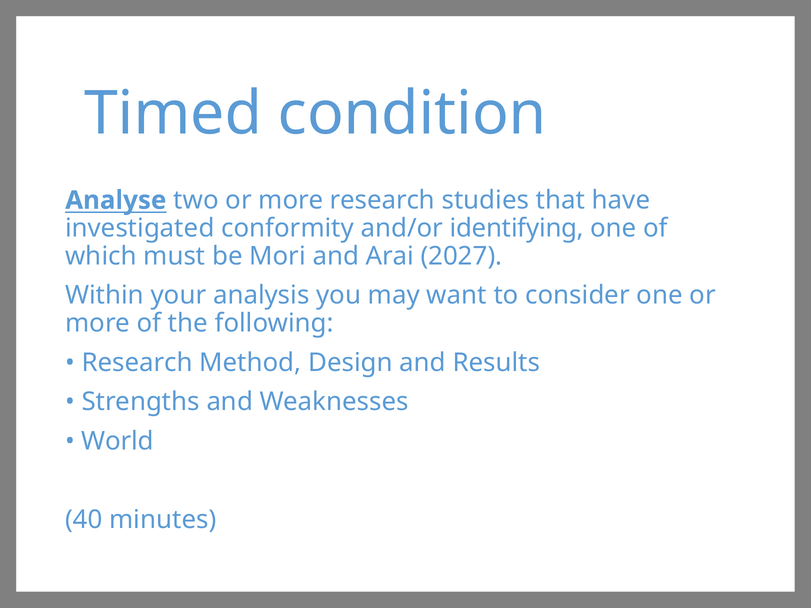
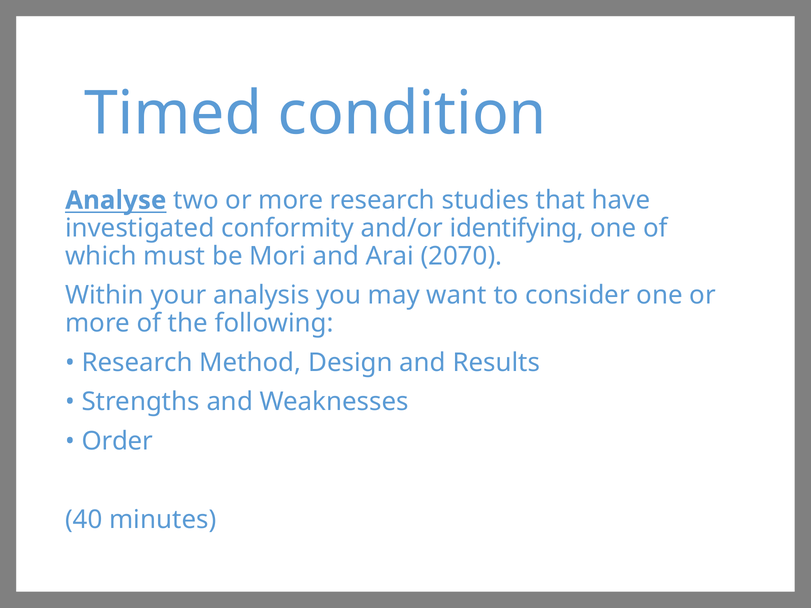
2027: 2027 -> 2070
World: World -> Order
